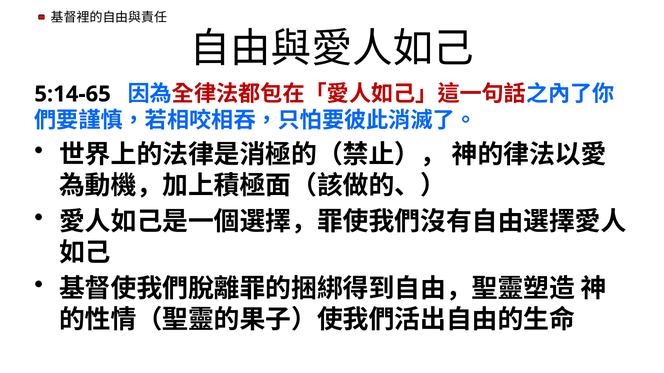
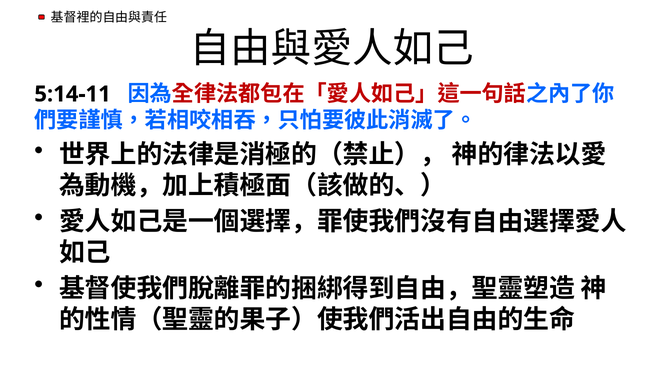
5:14-65: 5:14-65 -> 5:14-11
